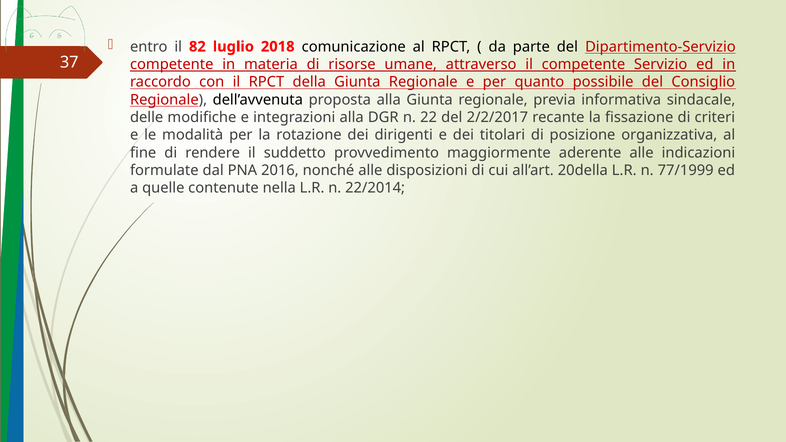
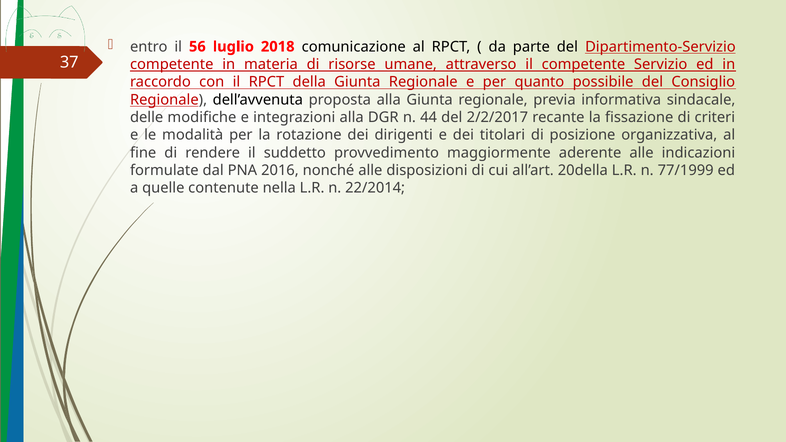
82: 82 -> 56
22: 22 -> 44
